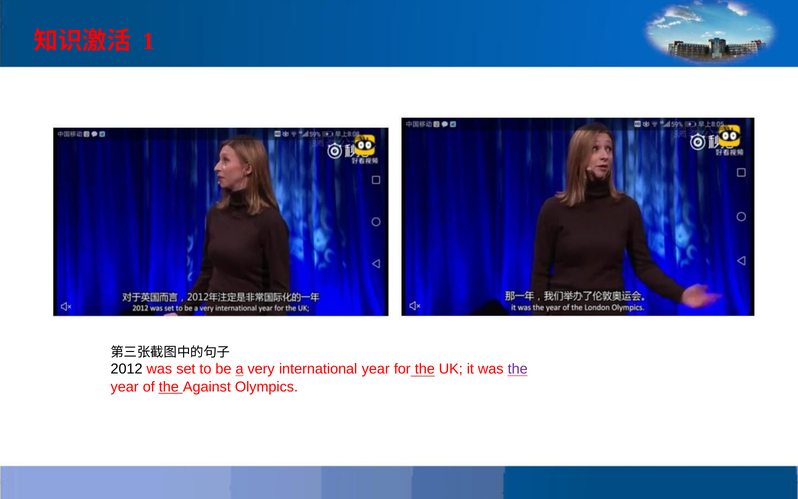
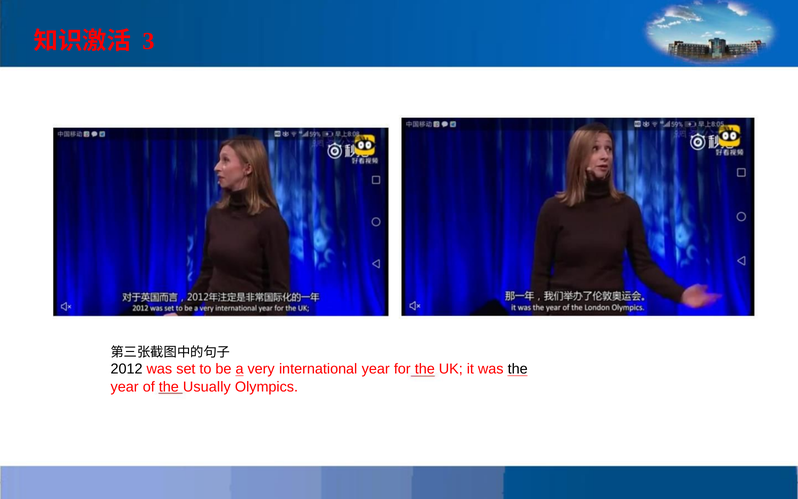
1: 1 -> 3
the at (518, 369) colour: purple -> black
Against: Against -> Usually
